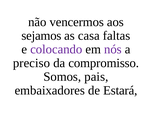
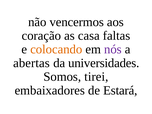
sejamos: sejamos -> coração
colocando colour: purple -> orange
preciso: preciso -> abertas
compromisso: compromisso -> universidades
pais: pais -> tirei
